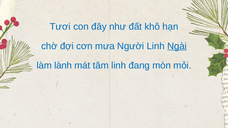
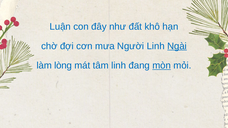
Tươi: Tươi -> Luận
lành: lành -> lòng
mòn underline: none -> present
